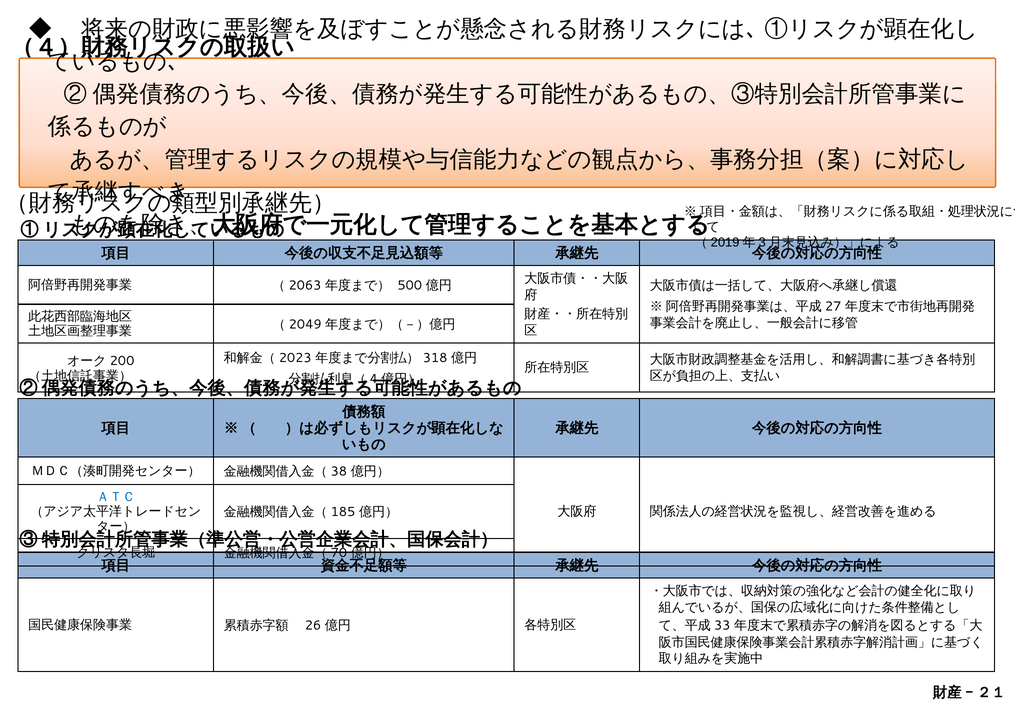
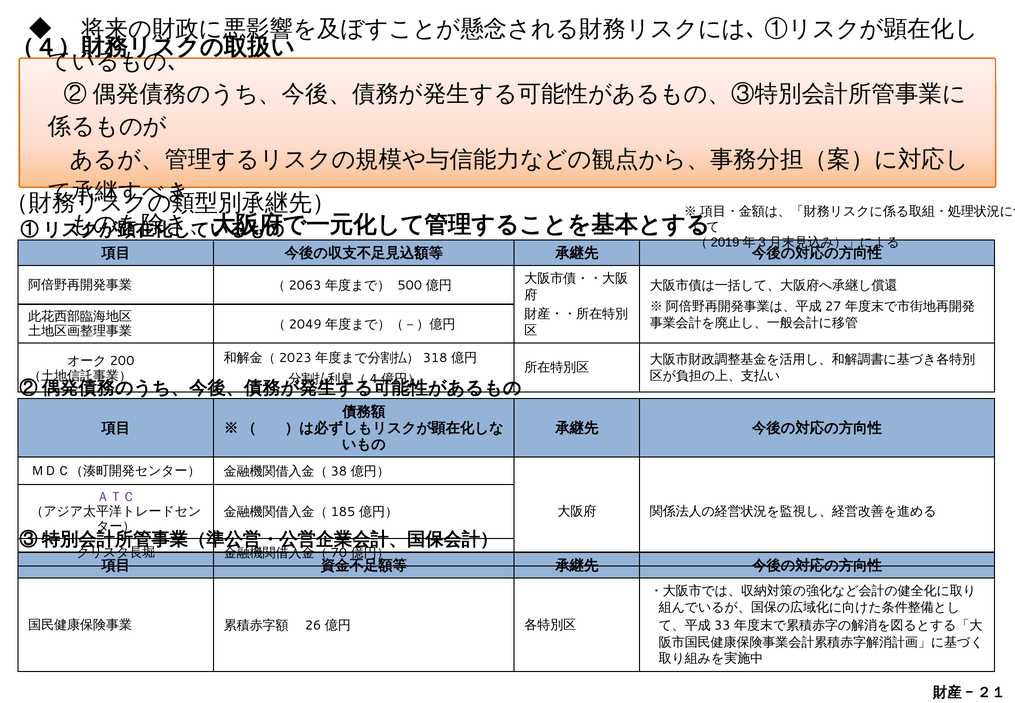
ＡＴＣ colour: blue -> purple
